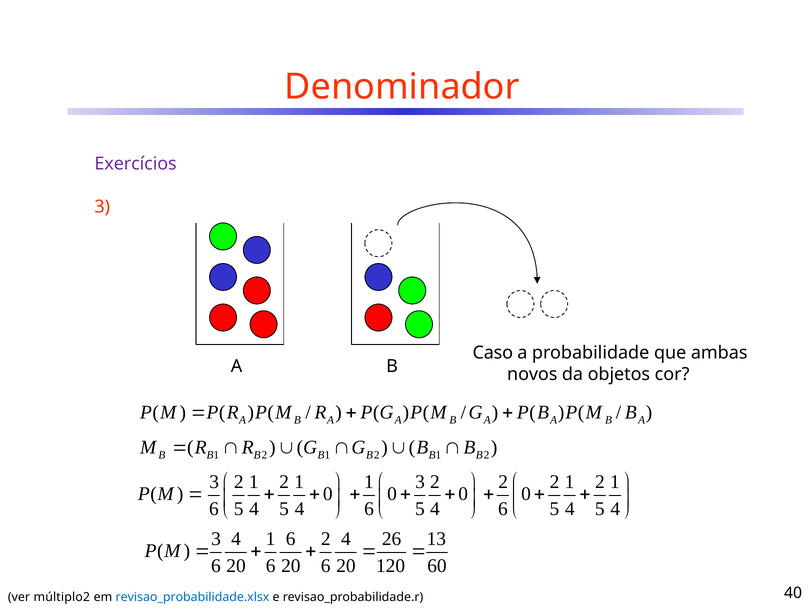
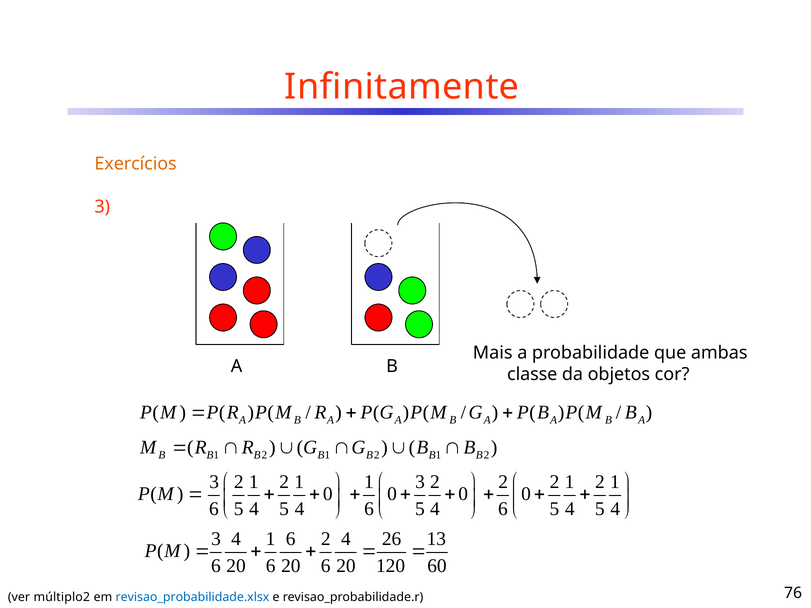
Denominador: Denominador -> Infinitamente
Exercícios colour: purple -> orange
Caso: Caso -> Mais
novos: novos -> classe
40: 40 -> 76
